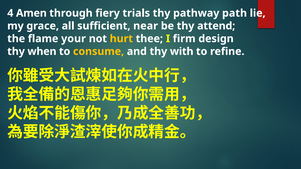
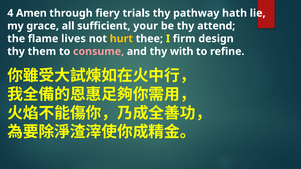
path: path -> hath
near: near -> your
your: your -> lives
when: when -> them
consume colour: yellow -> pink
